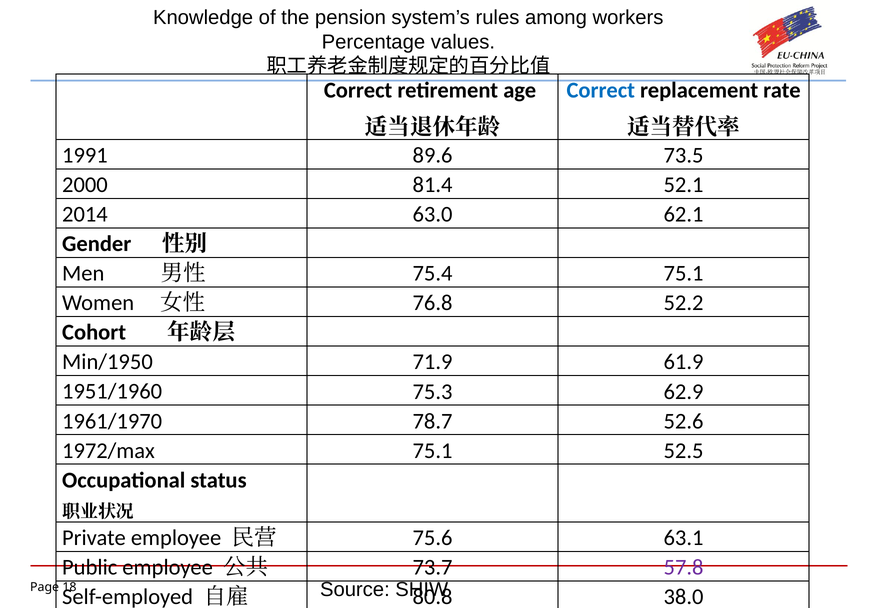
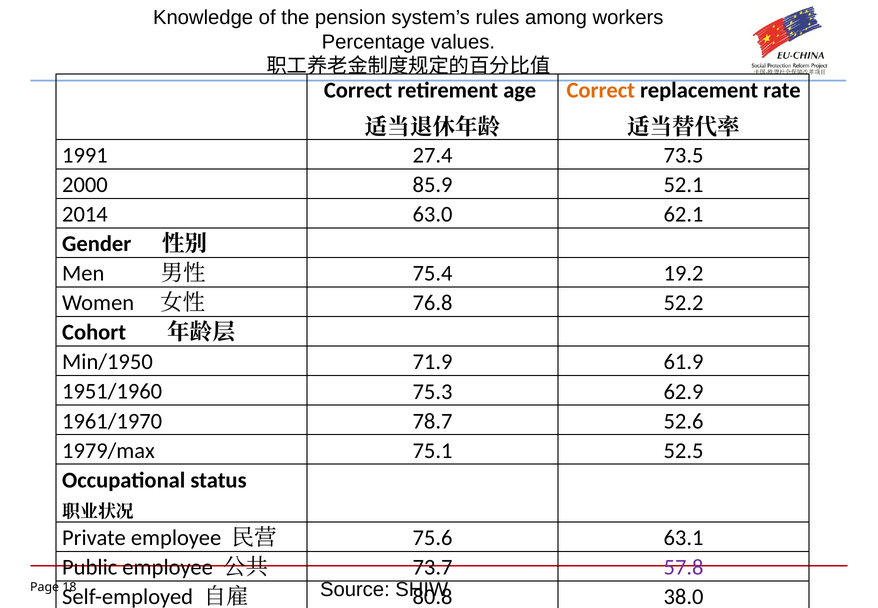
Correct at (601, 90) colour: blue -> orange
89.6: 89.6 -> 27.4
81.4: 81.4 -> 85.9
75.4 75.1: 75.1 -> 19.2
1972/max: 1972/max -> 1979/max
